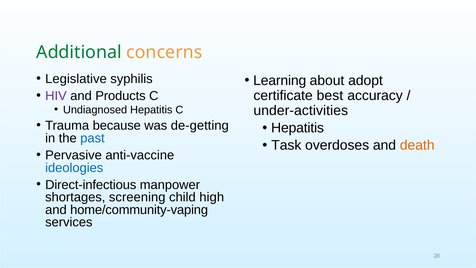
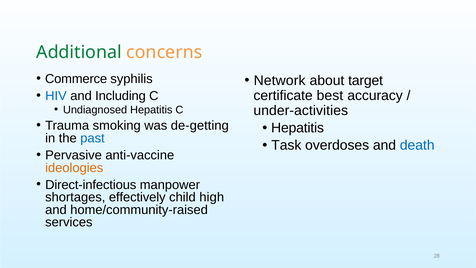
Legislative: Legislative -> Commerce
Learning: Learning -> Network
adopt: adopt -> target
HIV colour: purple -> blue
Products: Products -> Including
because: because -> smoking
death colour: orange -> blue
ideologies colour: blue -> orange
screening: screening -> effectively
home/community-vaping: home/community-vaping -> home/community-raised
